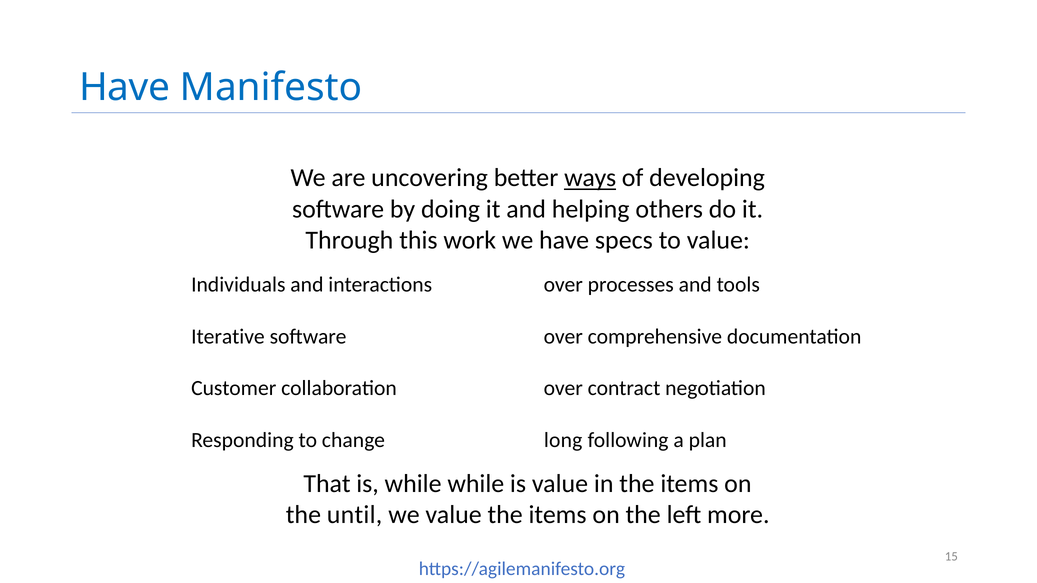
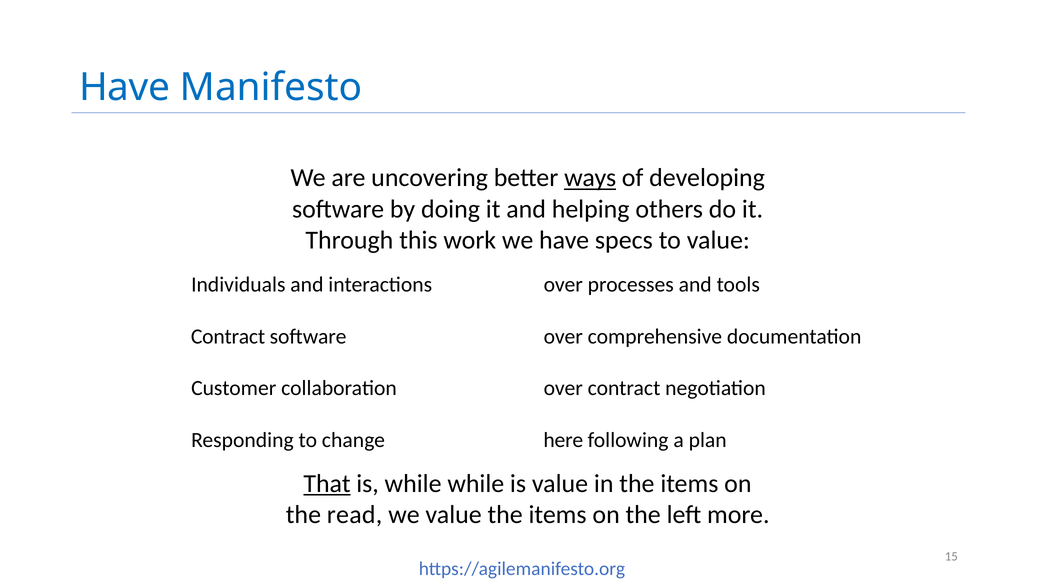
Iterative at (228, 337): Iterative -> Contract
long: long -> here
That underline: none -> present
until: until -> read
